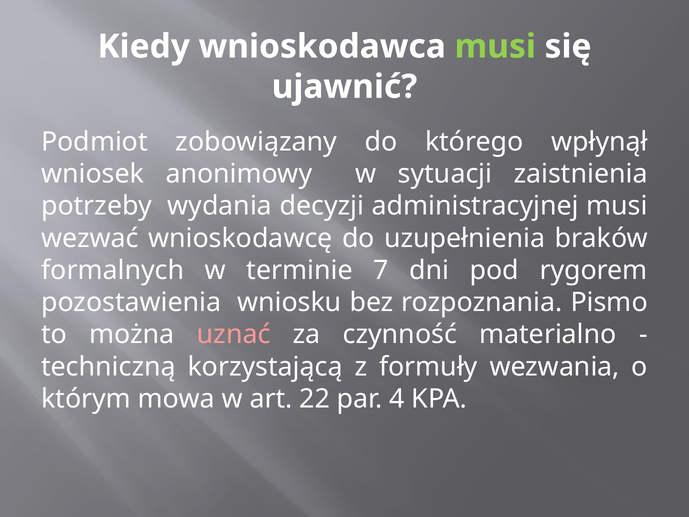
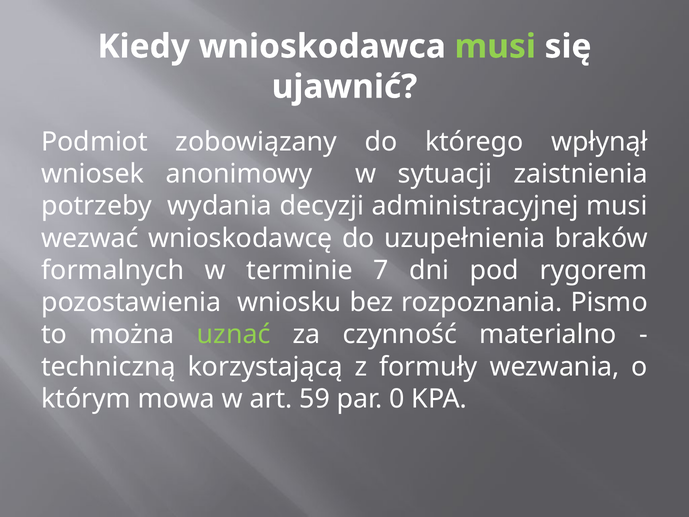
uznać colour: pink -> light green
22: 22 -> 59
4: 4 -> 0
